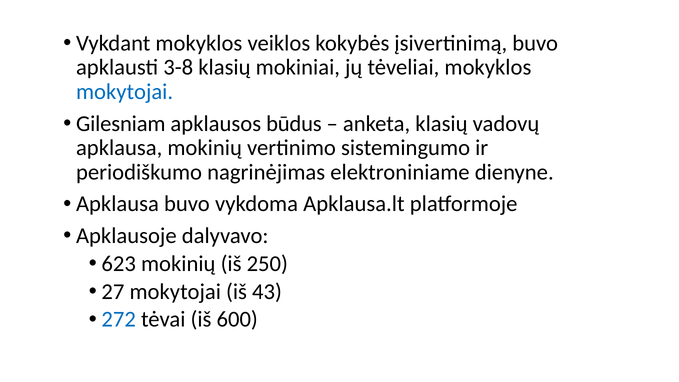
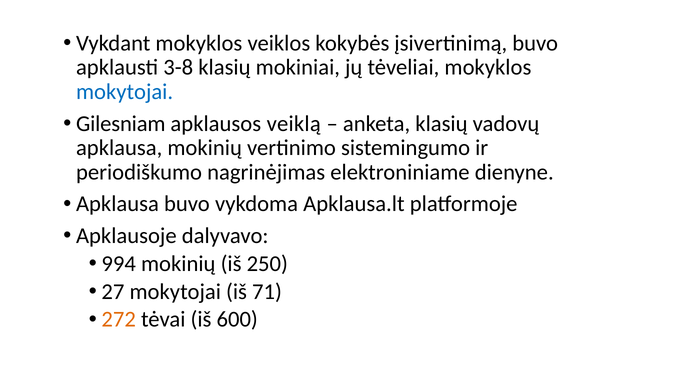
būdus: būdus -> veiklą
623: 623 -> 994
43: 43 -> 71
272 colour: blue -> orange
